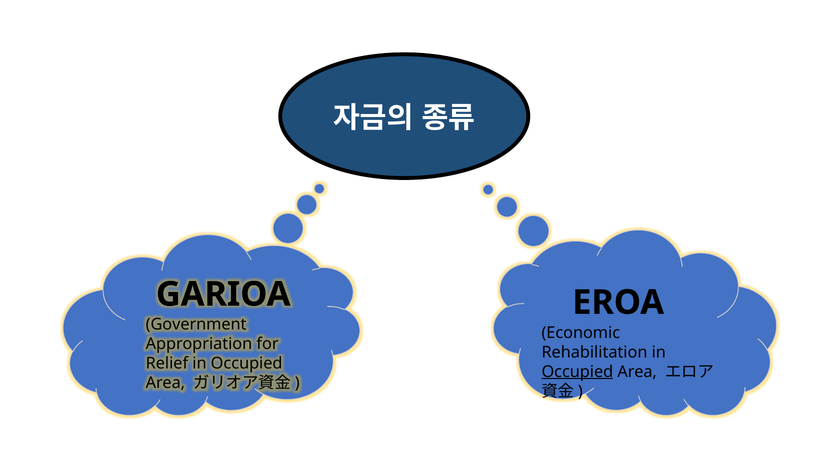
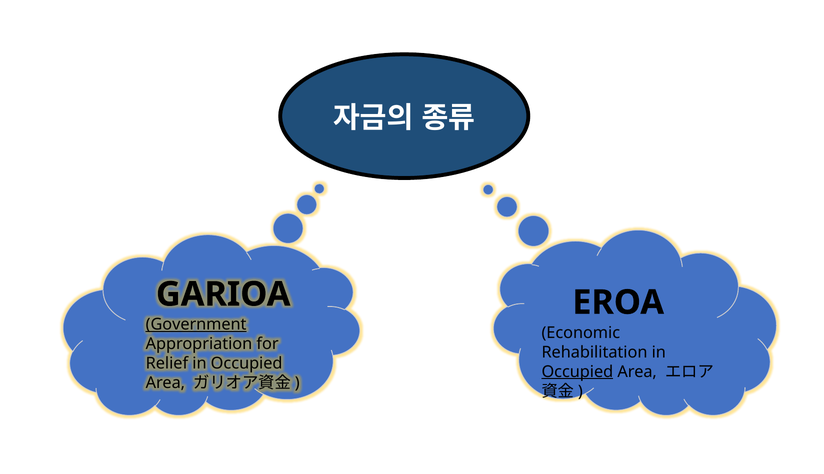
Government underline: none -> present
